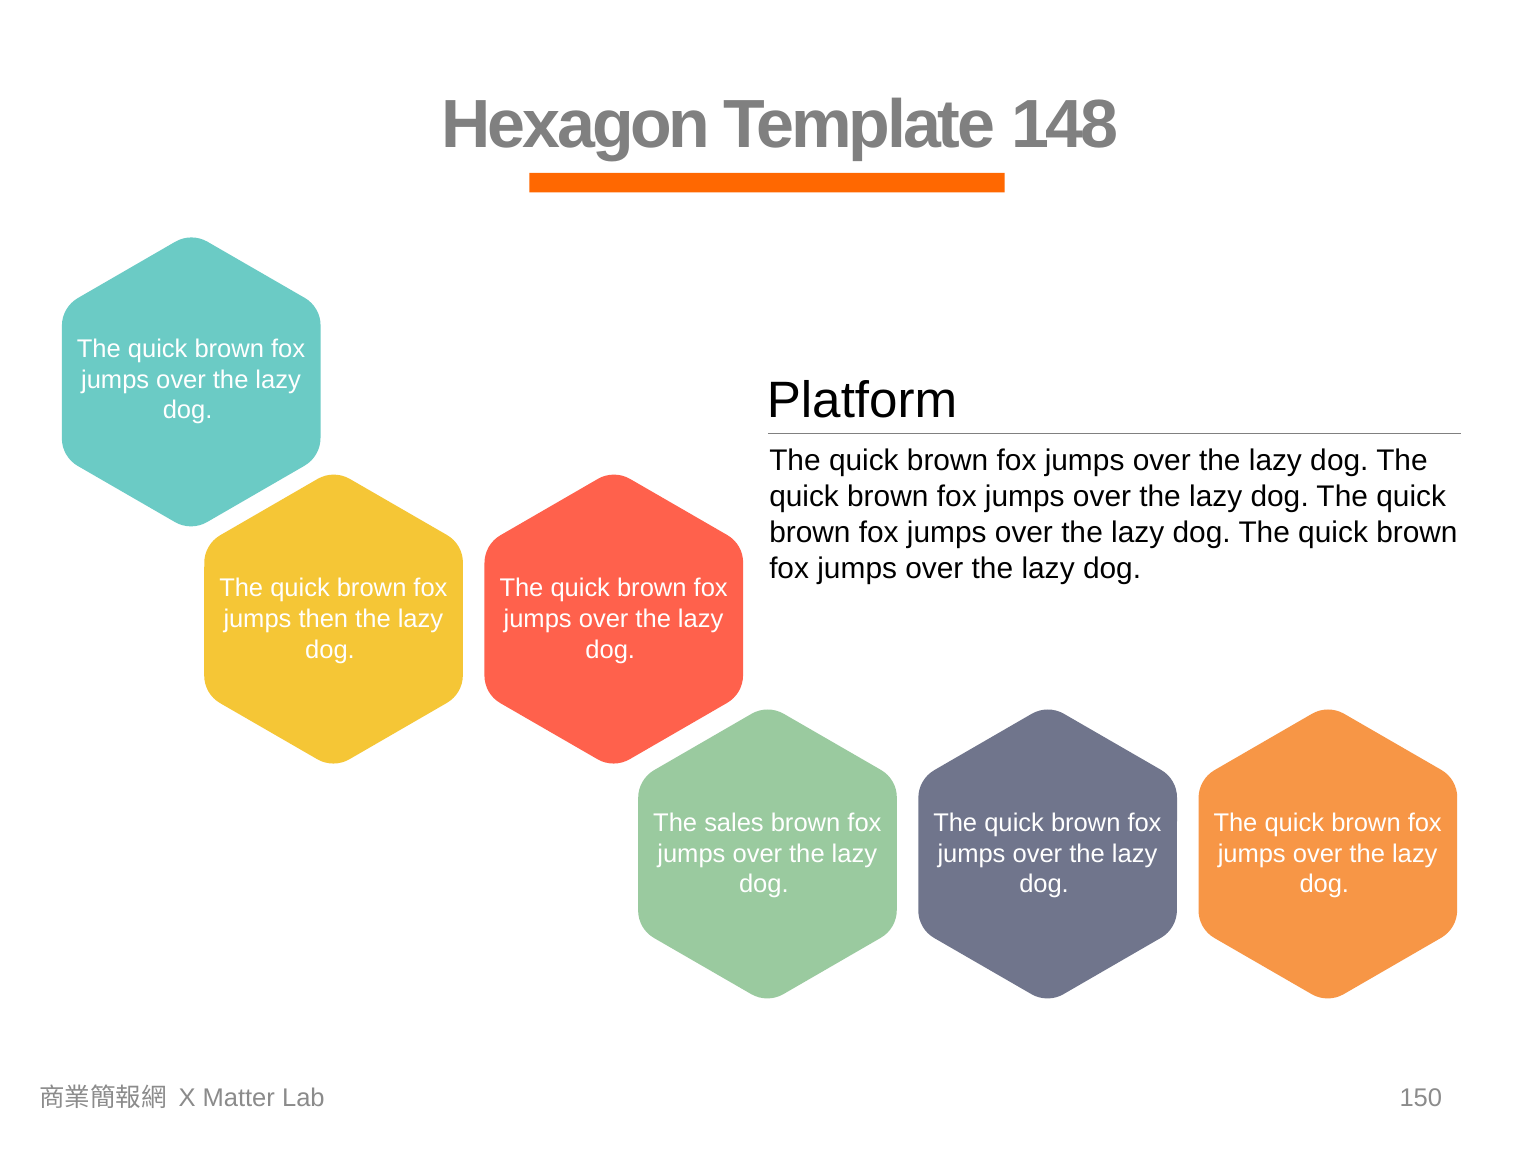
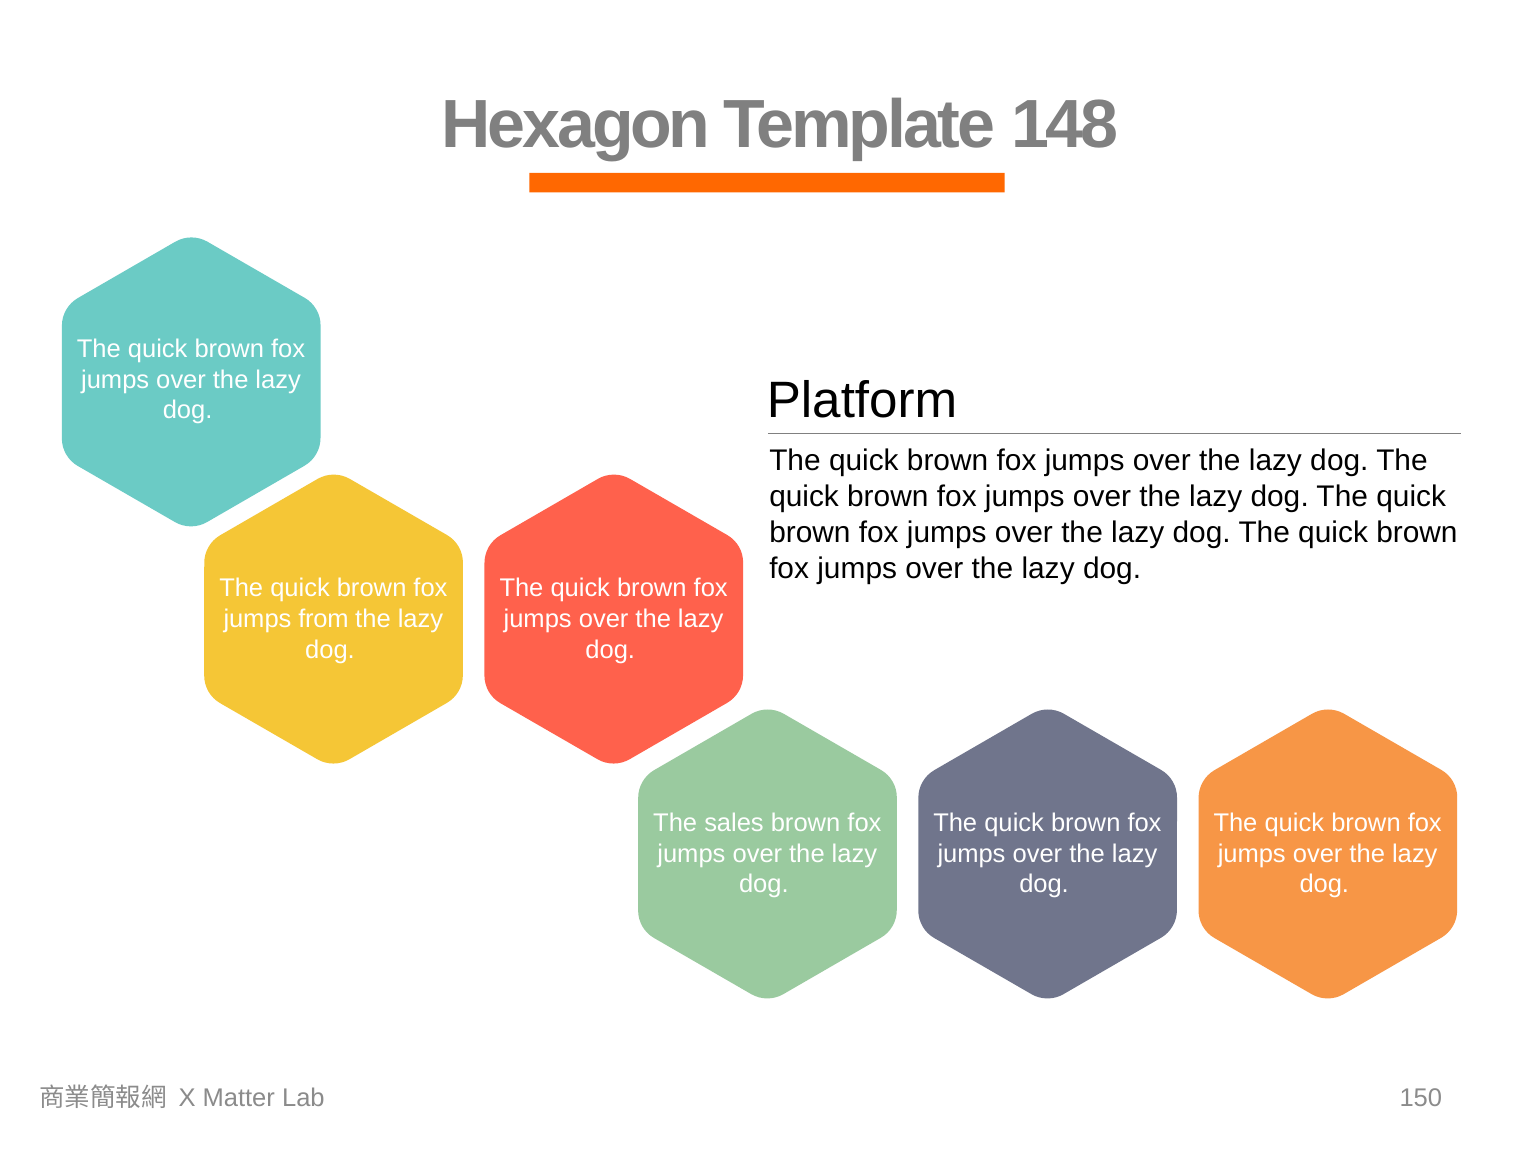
then: then -> from
